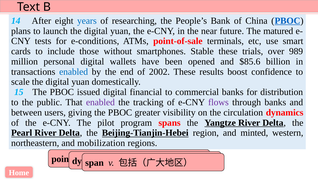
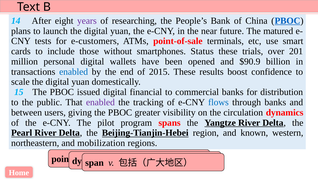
years colour: blue -> purple
e-conditions: e-conditions -> e-customers
Stable: Stable -> Status
989: 989 -> 201
$85.6: $85.6 -> $90.9
2002: 2002 -> 2015
flows colour: purple -> blue
minted: minted -> known
